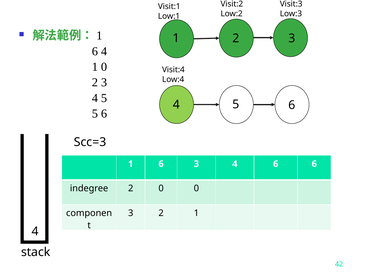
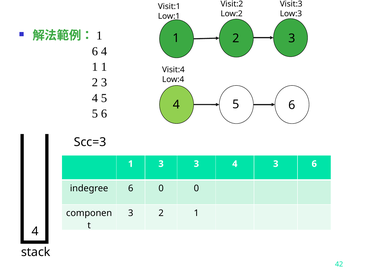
1 0: 0 -> 1
6 at (161, 164): 6 -> 3
4 6: 6 -> 3
indegree 2: 2 -> 6
